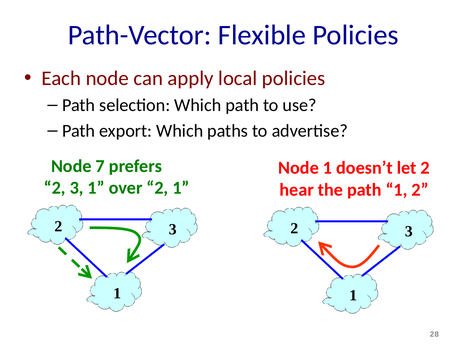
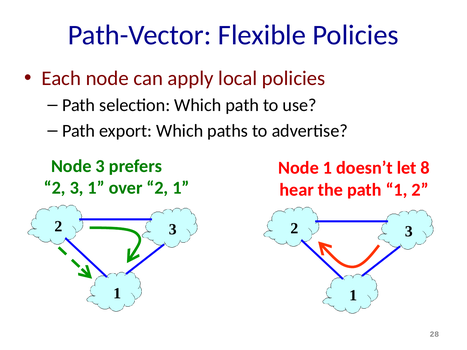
Node 7: 7 -> 3
let 2: 2 -> 8
